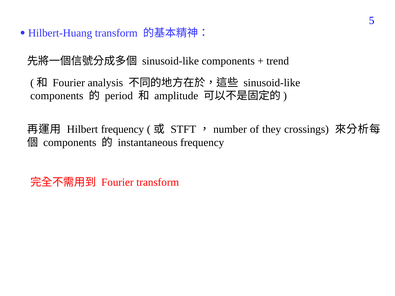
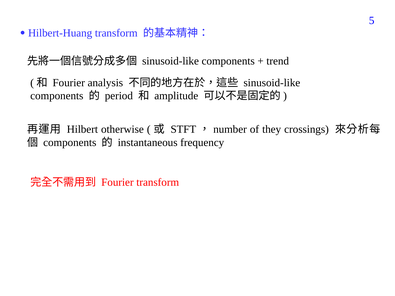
Hilbert frequency: frequency -> otherwise
